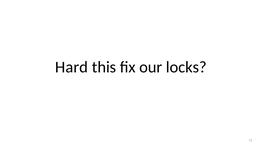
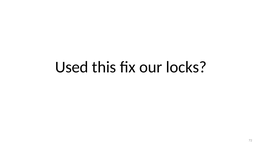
Hard: Hard -> Used
